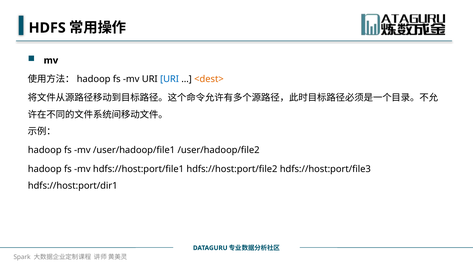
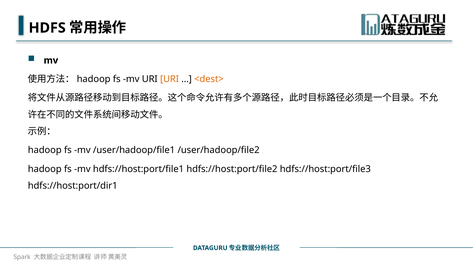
URI at (170, 79) colour: blue -> orange
